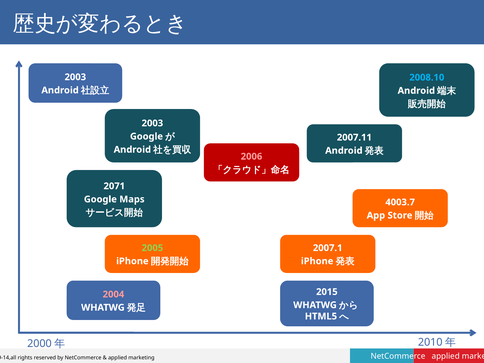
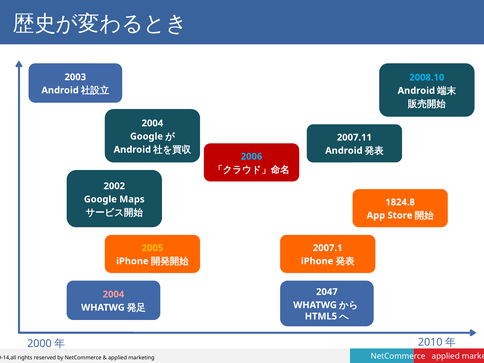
2003 at (152, 123): 2003 -> 2004
2006 colour: pink -> light blue
2071: 2071 -> 2002
4003.7: 4003.7 -> 1824.8
2005 colour: light green -> yellow
2015: 2015 -> 2047
